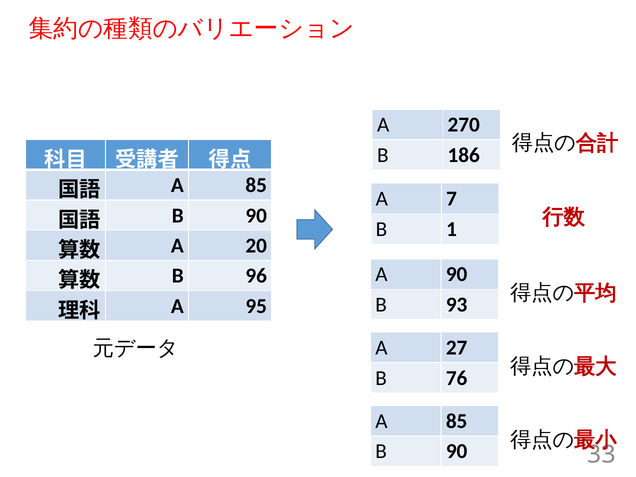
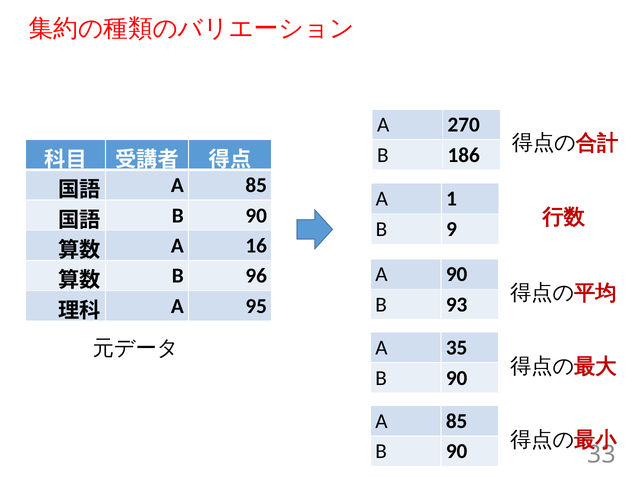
7: 7 -> 1
1: 1 -> 9
20: 20 -> 16
27: 27 -> 35
76 at (457, 378): 76 -> 90
